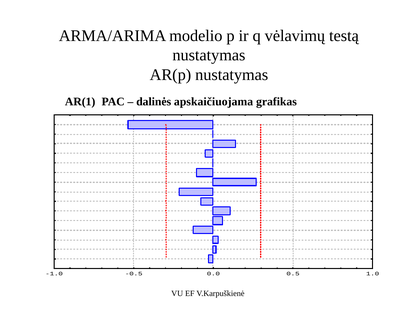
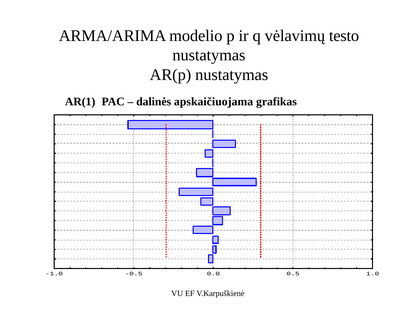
testą: testą -> testo
